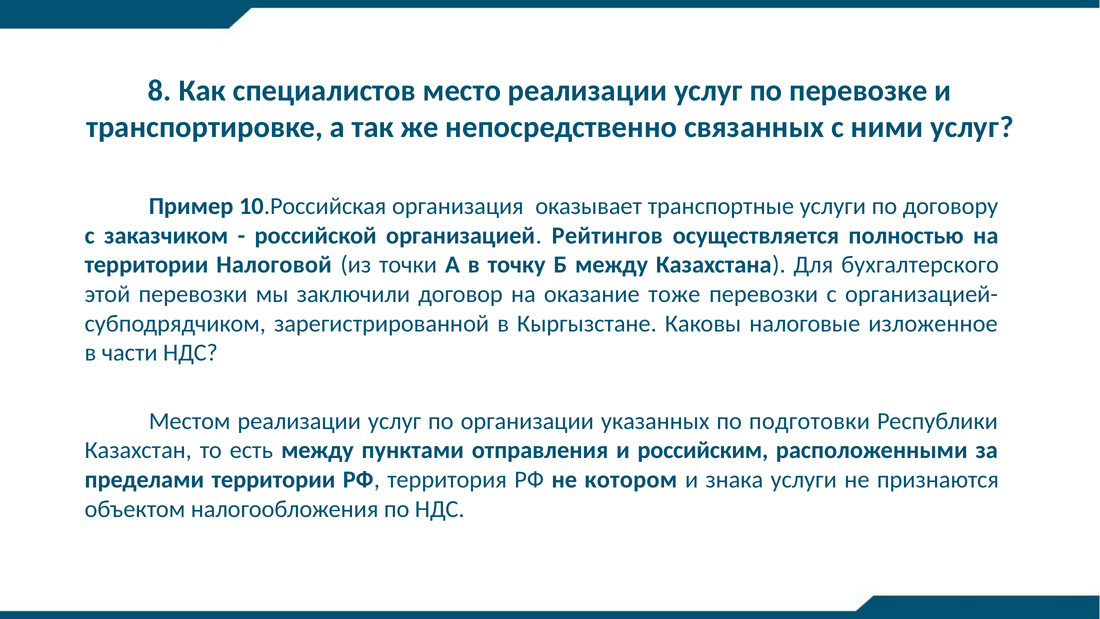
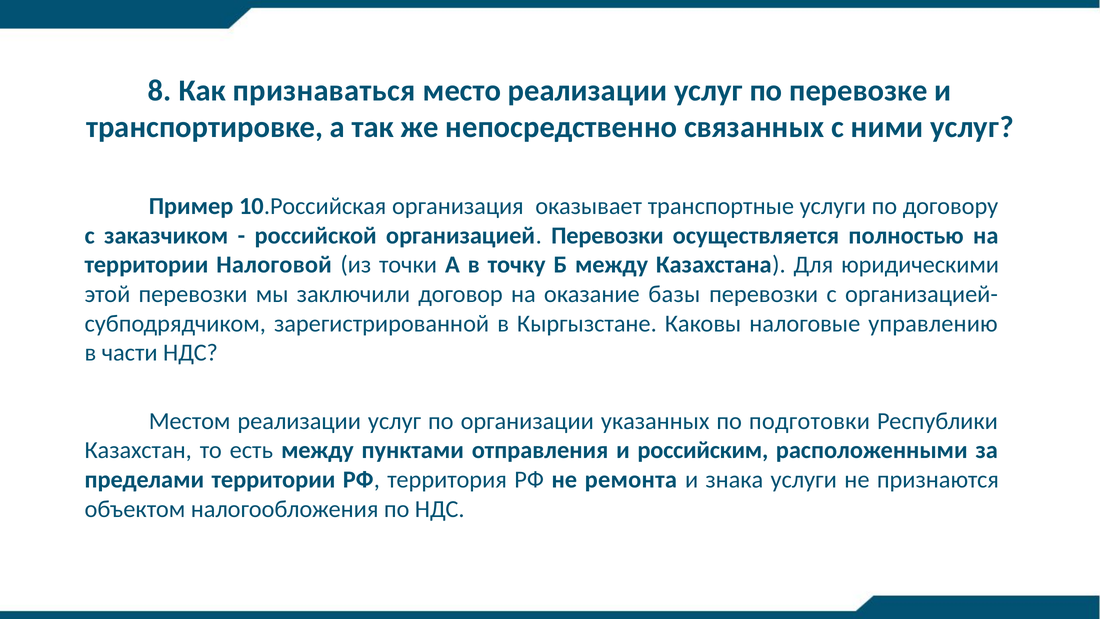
специалистов: специалистов -> признаваться
организацией Рейтингов: Рейтингов -> Перевозки
бухгалтерского: бухгалтерского -> юридическими
тоже: тоже -> базы
изложенное: изложенное -> управлению
котором: котором -> ремонта
